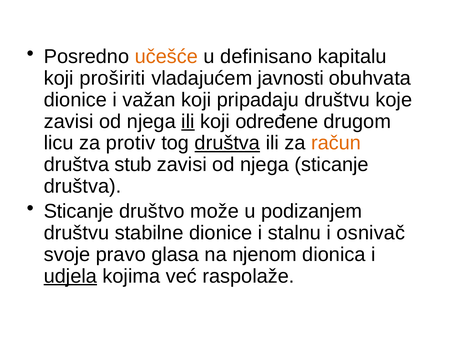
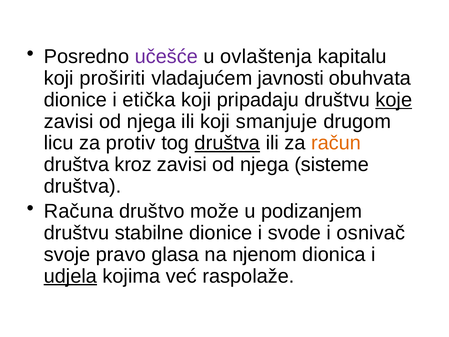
učešće colour: orange -> purple
definisano: definisano -> ovlaštenja
važan: važan -> etička
koje underline: none -> present
ili at (188, 121) underline: present -> none
određene: određene -> smanjuje
stub: stub -> kroz
njega sticanje: sticanje -> sisteme
Sticanje at (79, 211): Sticanje -> Računa
stalnu: stalnu -> svode
